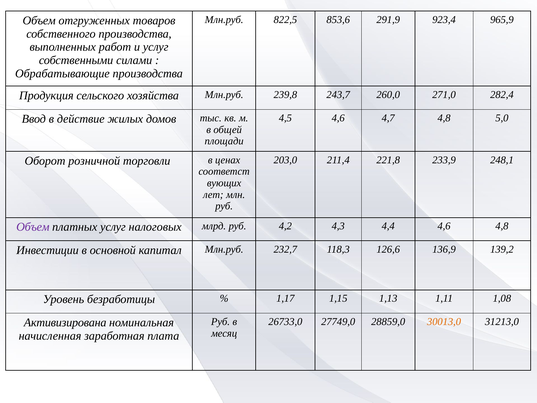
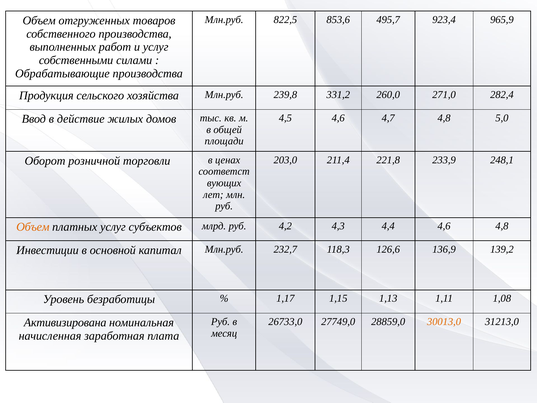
291,9: 291,9 -> 495,7
243,7: 243,7 -> 331,2
Объем at (33, 227) colour: purple -> orange
налоговых: налоговых -> субъектов
